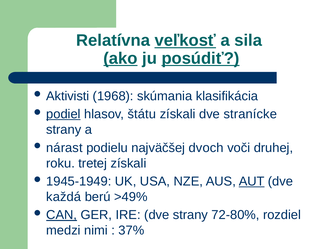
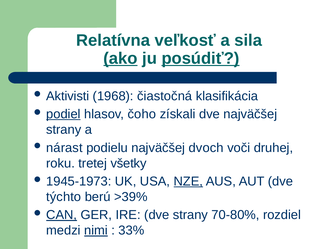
veľkosť underline: present -> none
skúmania: skúmania -> čiastočná
štátu: štátu -> čoho
dve stranícke: stranícke -> najväčšej
tretej získali: získali -> všetky
1945-1949: 1945-1949 -> 1945-1973
NZE underline: none -> present
AUT underline: present -> none
každá: každá -> týchto
>49%: >49% -> >39%
72-80%: 72-80% -> 70-80%
nimi underline: none -> present
37%: 37% -> 33%
